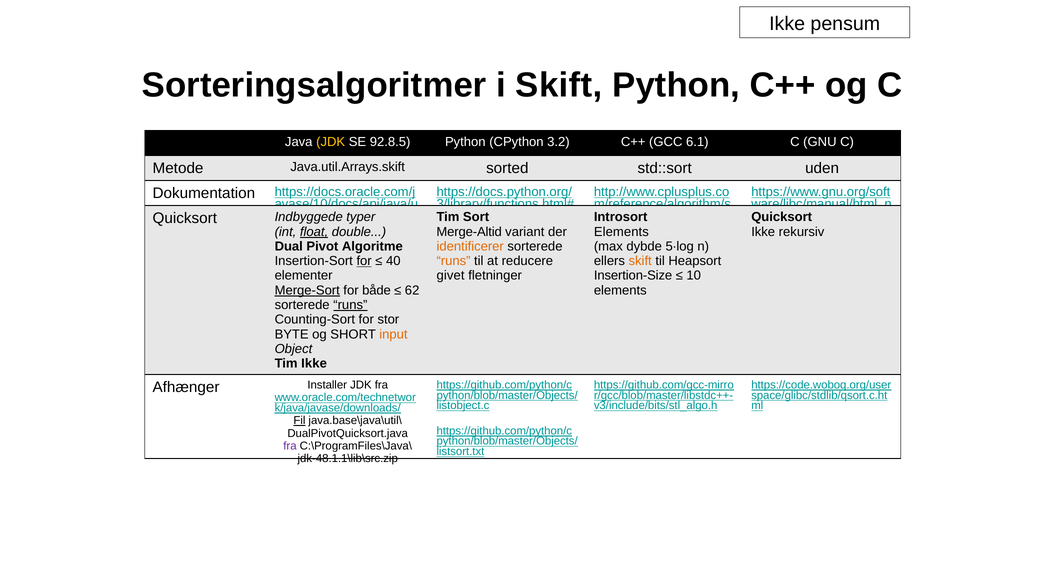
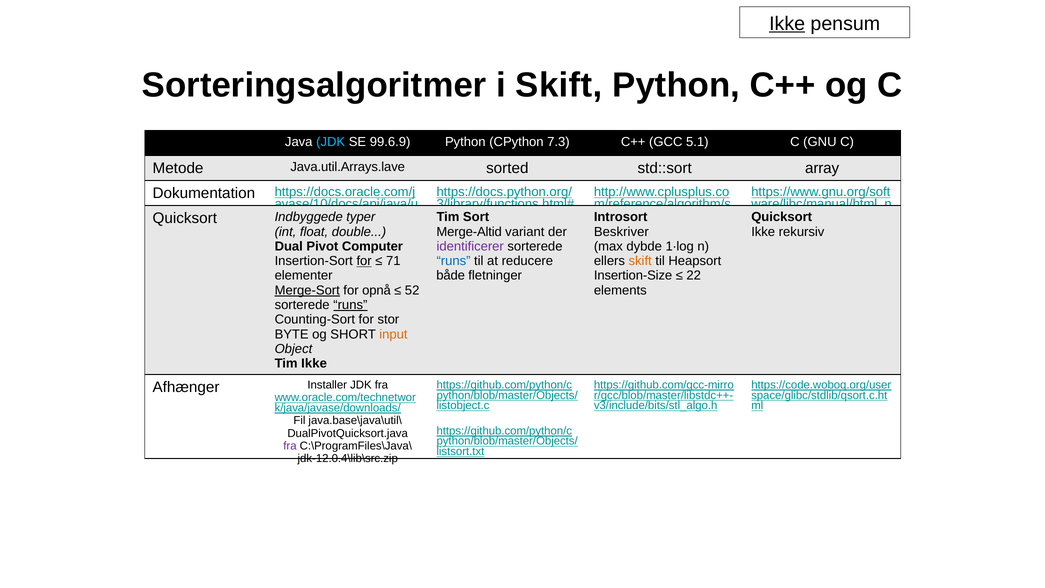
Ikke at (787, 24) underline: none -> present
JDK at (331, 142) colour: yellow -> light blue
92.8.5: 92.8.5 -> 99.6.9
3.2: 3.2 -> 7.3
6.1: 6.1 -> 5.1
Java.util.Arrays.skift: Java.util.Arrays.skift -> Java.util.Arrays.lave
uden: uden -> array
float underline: present -> none
Elements at (621, 232): Elements -> Beskriver
Algoritme: Algoritme -> Computer
identificerer colour: orange -> purple
5∙log: 5∙log -> 1∙log
40: 40 -> 71
runs at (454, 261) colour: orange -> blue
givet: givet -> både
10: 10 -> 22
både: både -> opnå
62: 62 -> 52
Fil underline: present -> none
jdk-48.1.1\lib\src.zip: jdk-48.1.1\lib\src.zip -> jdk-12.0.4\lib\src.zip
